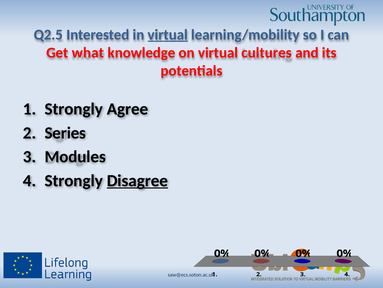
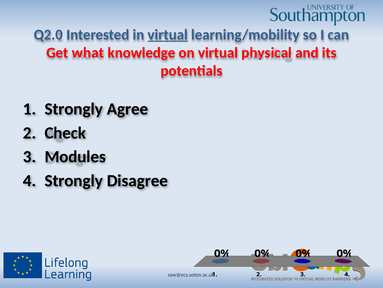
Q2.5: Q2.5 -> Q2.0
cultures: cultures -> physical
Series: Series -> Check
Disagree underline: present -> none
